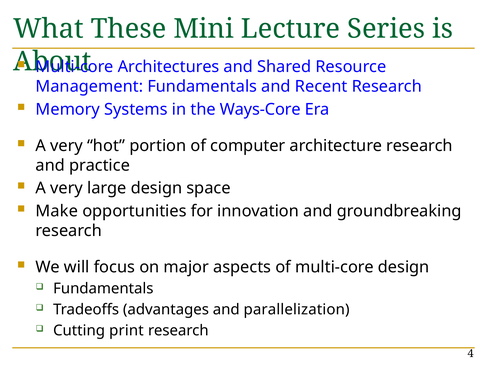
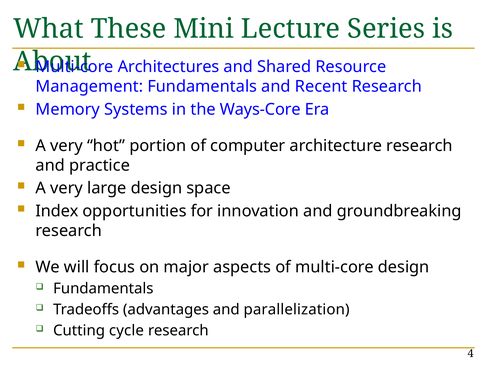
Make: Make -> Index
print: print -> cycle
